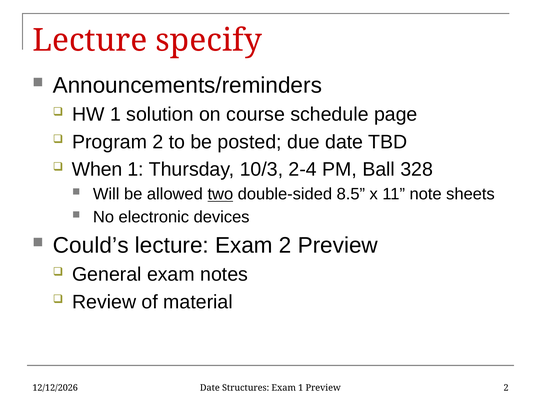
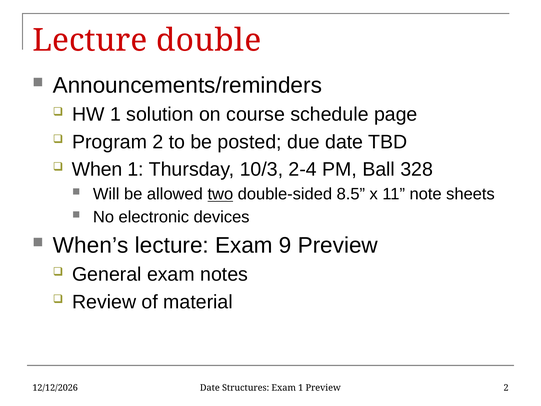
specify: specify -> double
Could’s: Could’s -> When’s
Exam 2: 2 -> 9
